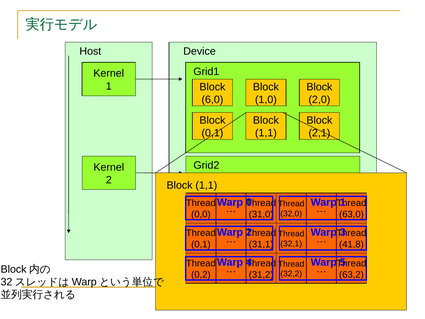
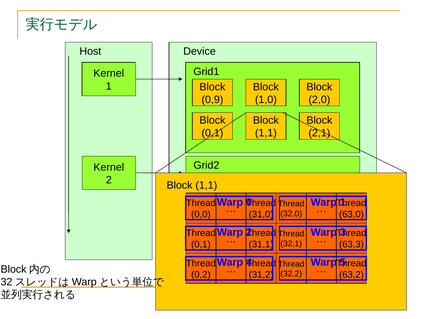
6,0: 6,0 -> 0,9
41,8: 41,8 -> 63,3
